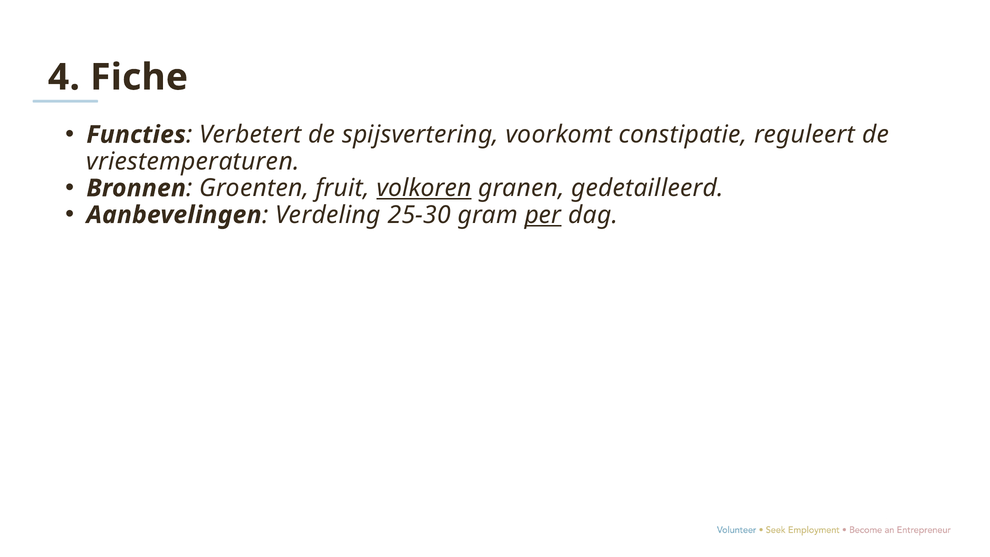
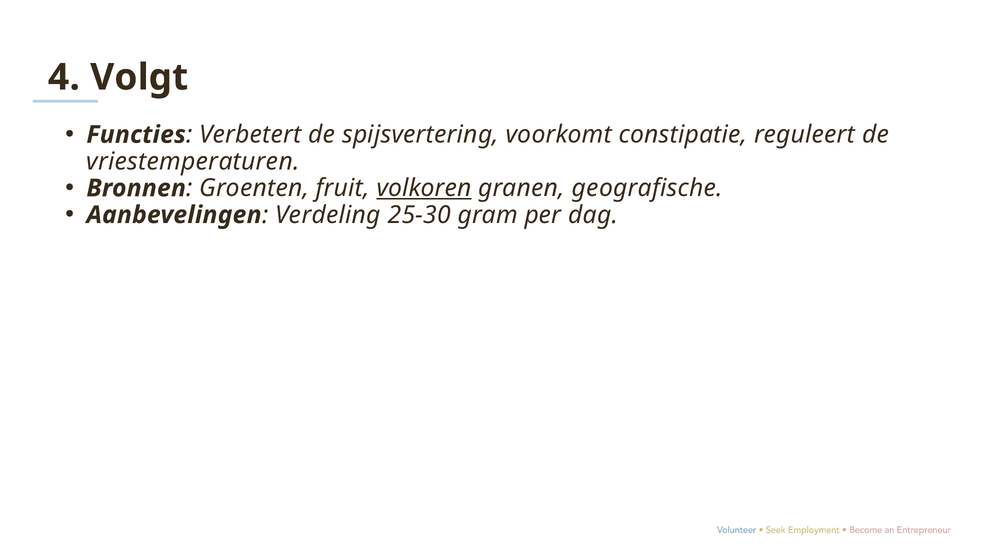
Fiche: Fiche -> Volgt
gedetailleerd: gedetailleerd -> geografische
per underline: present -> none
